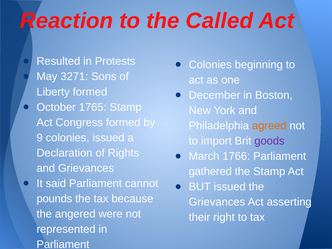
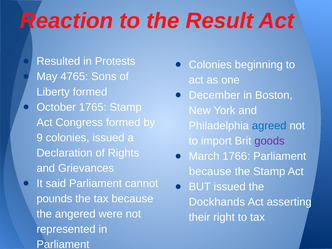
Called: Called -> Result
3271: 3271 -> 4765
agreed colour: orange -> blue
gathered at (210, 172): gathered -> because
Grievances at (217, 202): Grievances -> Dockhands
